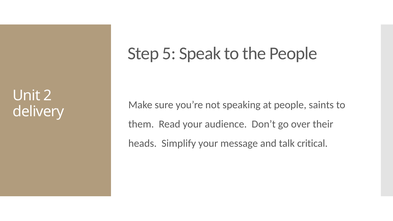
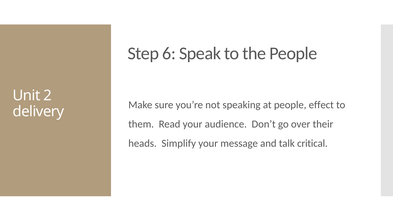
5: 5 -> 6
saints: saints -> effect
